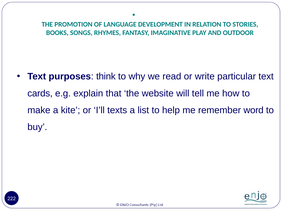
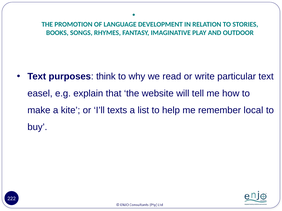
cards: cards -> easel
word: word -> local
